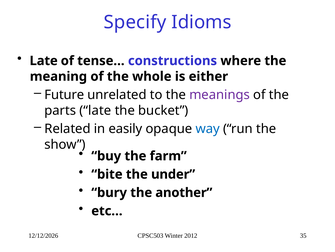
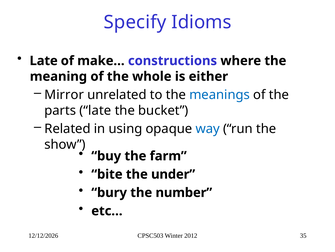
tense…: tense… -> make…
Future: Future -> Mirror
meanings colour: purple -> blue
easily: easily -> using
another: another -> number
